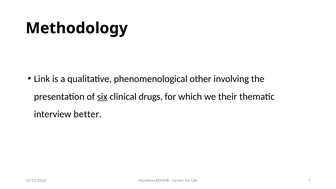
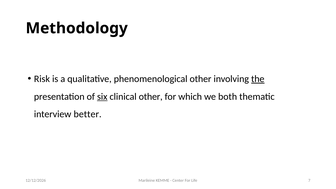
Link: Link -> Risk
the underline: none -> present
clinical drugs: drugs -> other
their: their -> both
